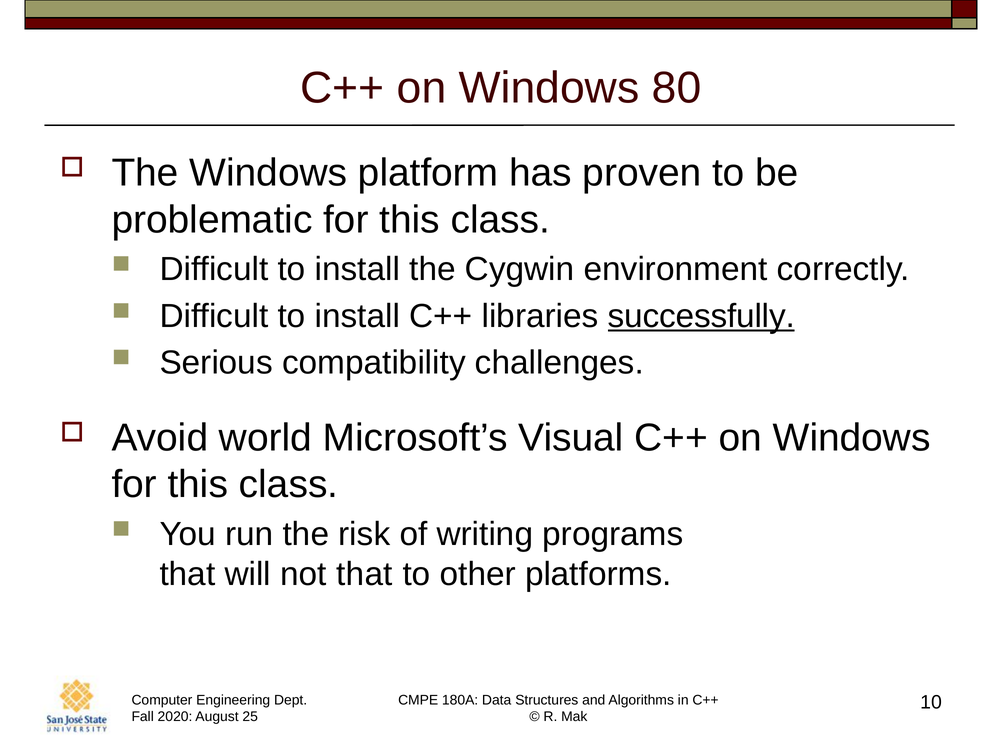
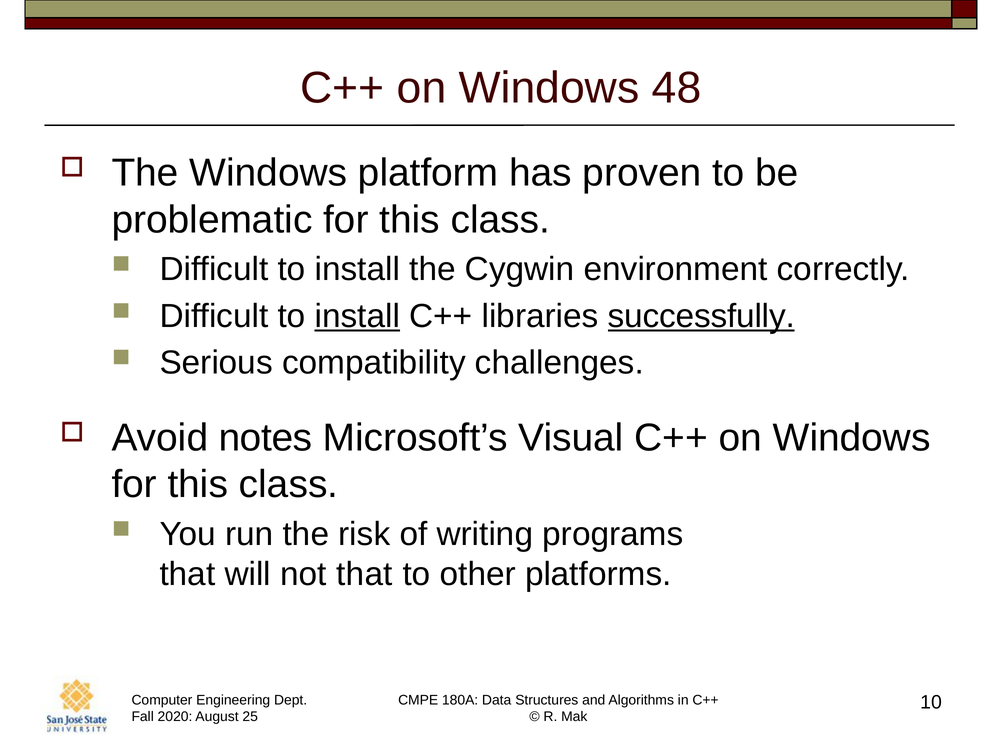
80: 80 -> 48
install at (357, 316) underline: none -> present
world: world -> notes
